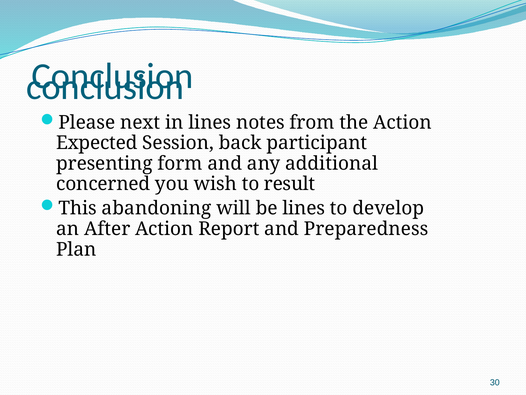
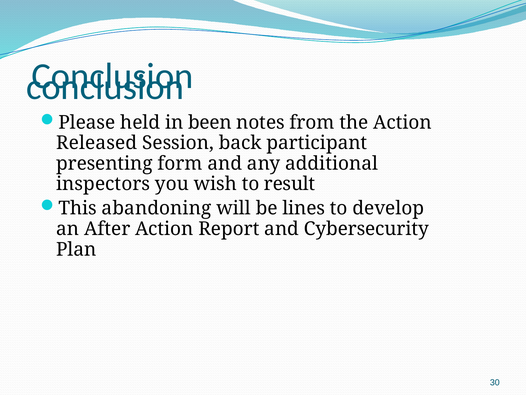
next: next -> held
in lines: lines -> been
Expected: Expected -> Released
concerned: concerned -> inspectors
Preparedness: Preparedness -> Cybersecurity
